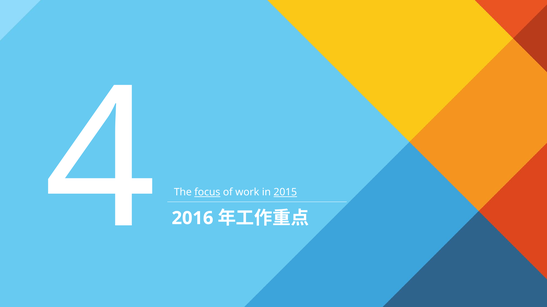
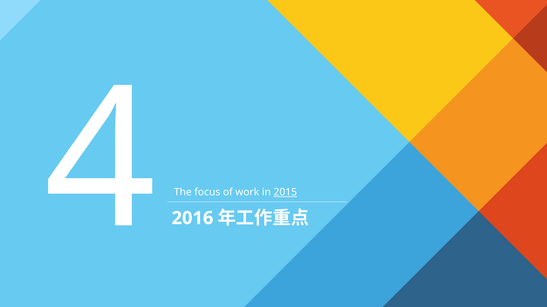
focus underline: present -> none
